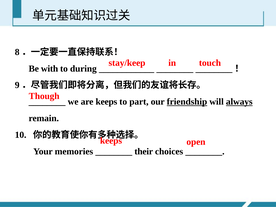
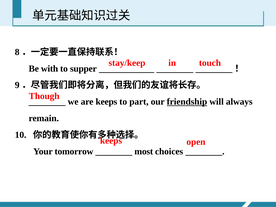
during: during -> supper
always underline: present -> none
memories: memories -> tomorrow
their: their -> most
